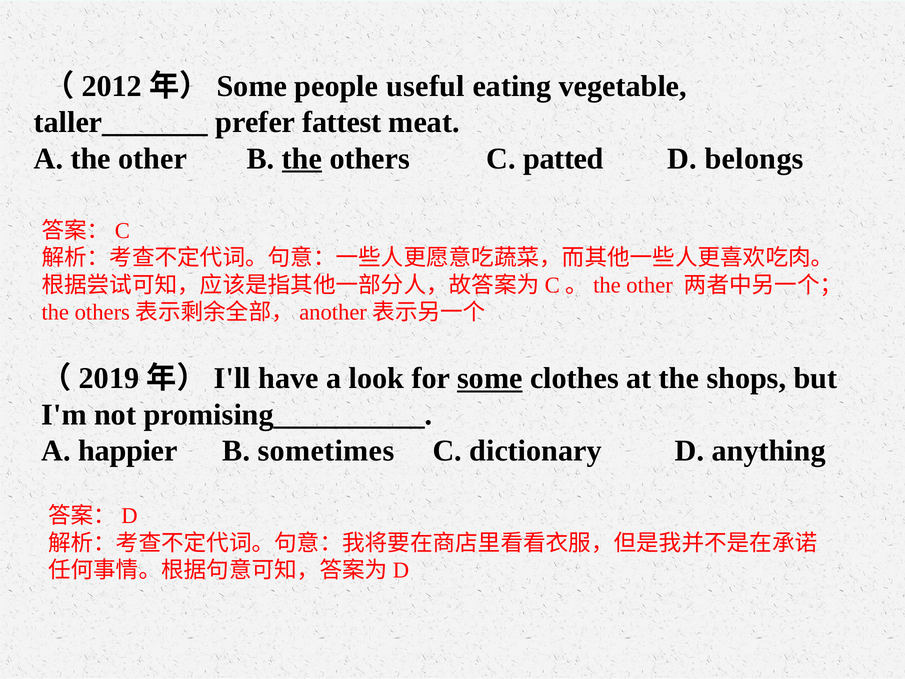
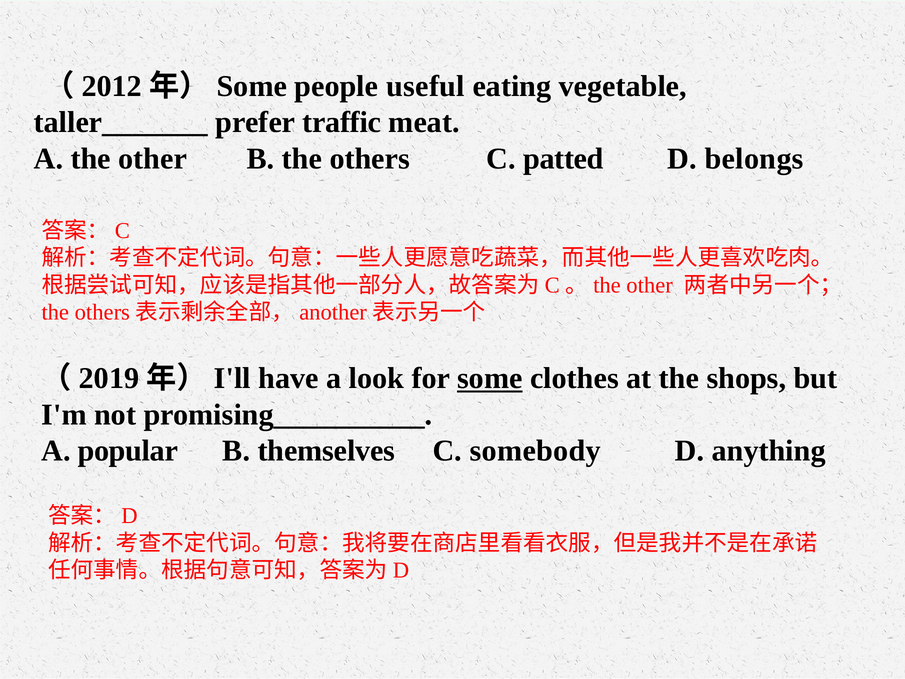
fattest: fattest -> traffic
the at (302, 158) underline: present -> none
happier: happier -> popular
sometimes: sometimes -> themselves
dictionary: dictionary -> somebody
